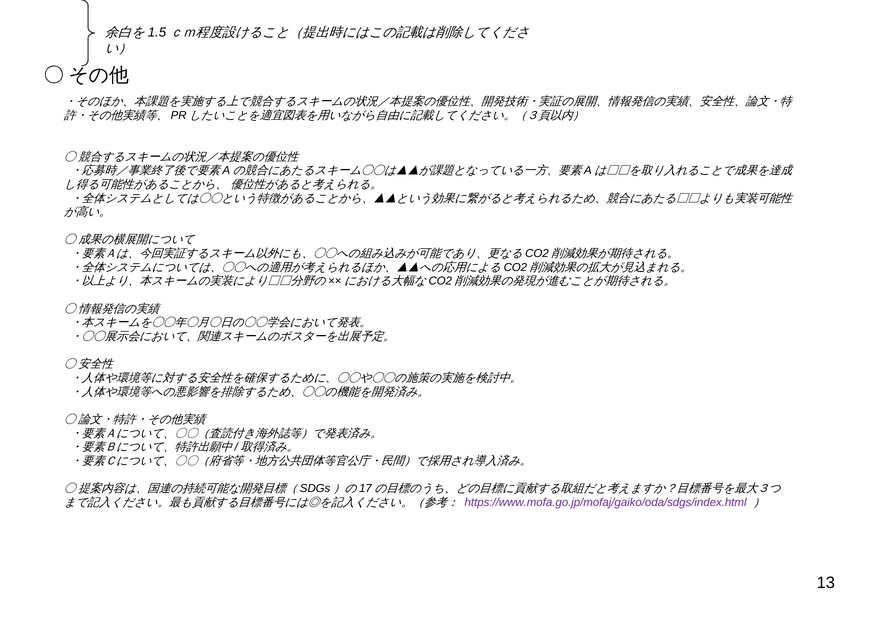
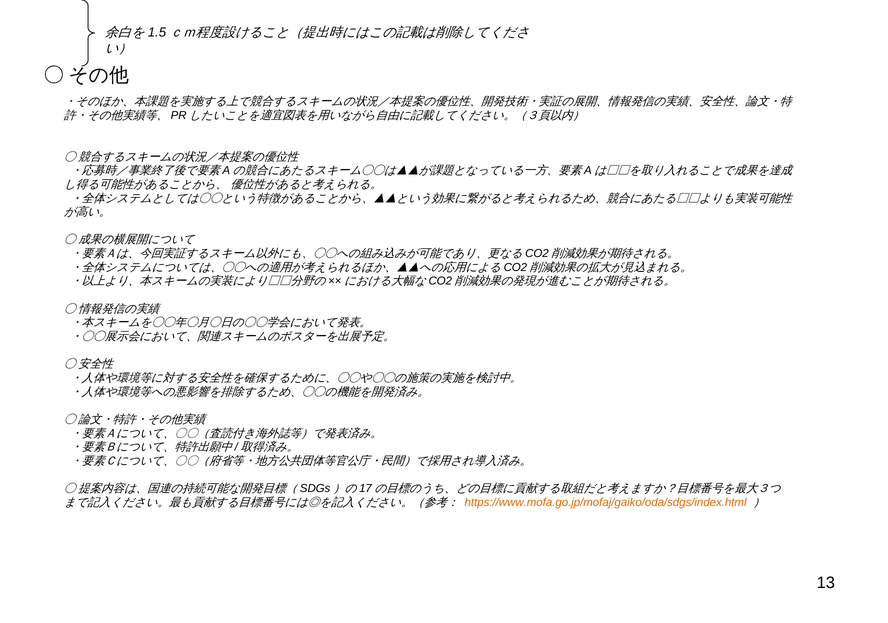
https://www.mofa.go.jp/mofaj/gaiko/oda/sdgs/index.html colour: purple -> orange
